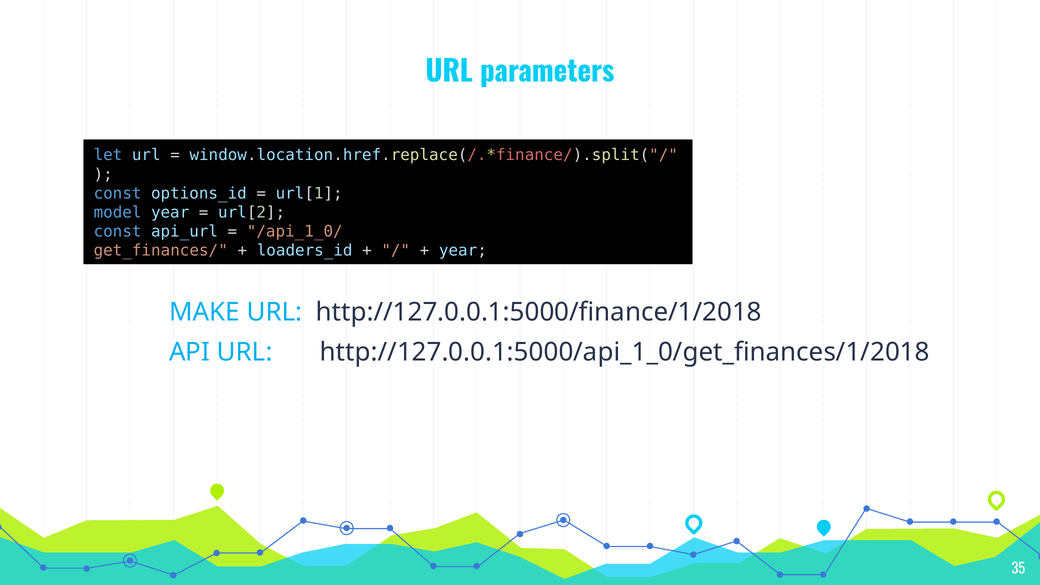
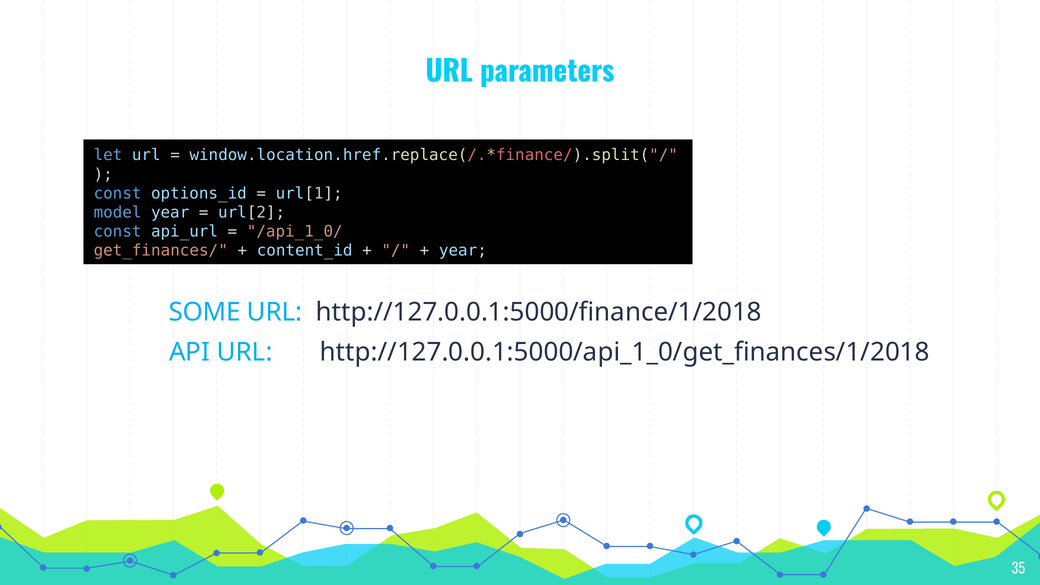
loaders_id: loaders_id -> content_id
MAKE: MAKE -> SOME
